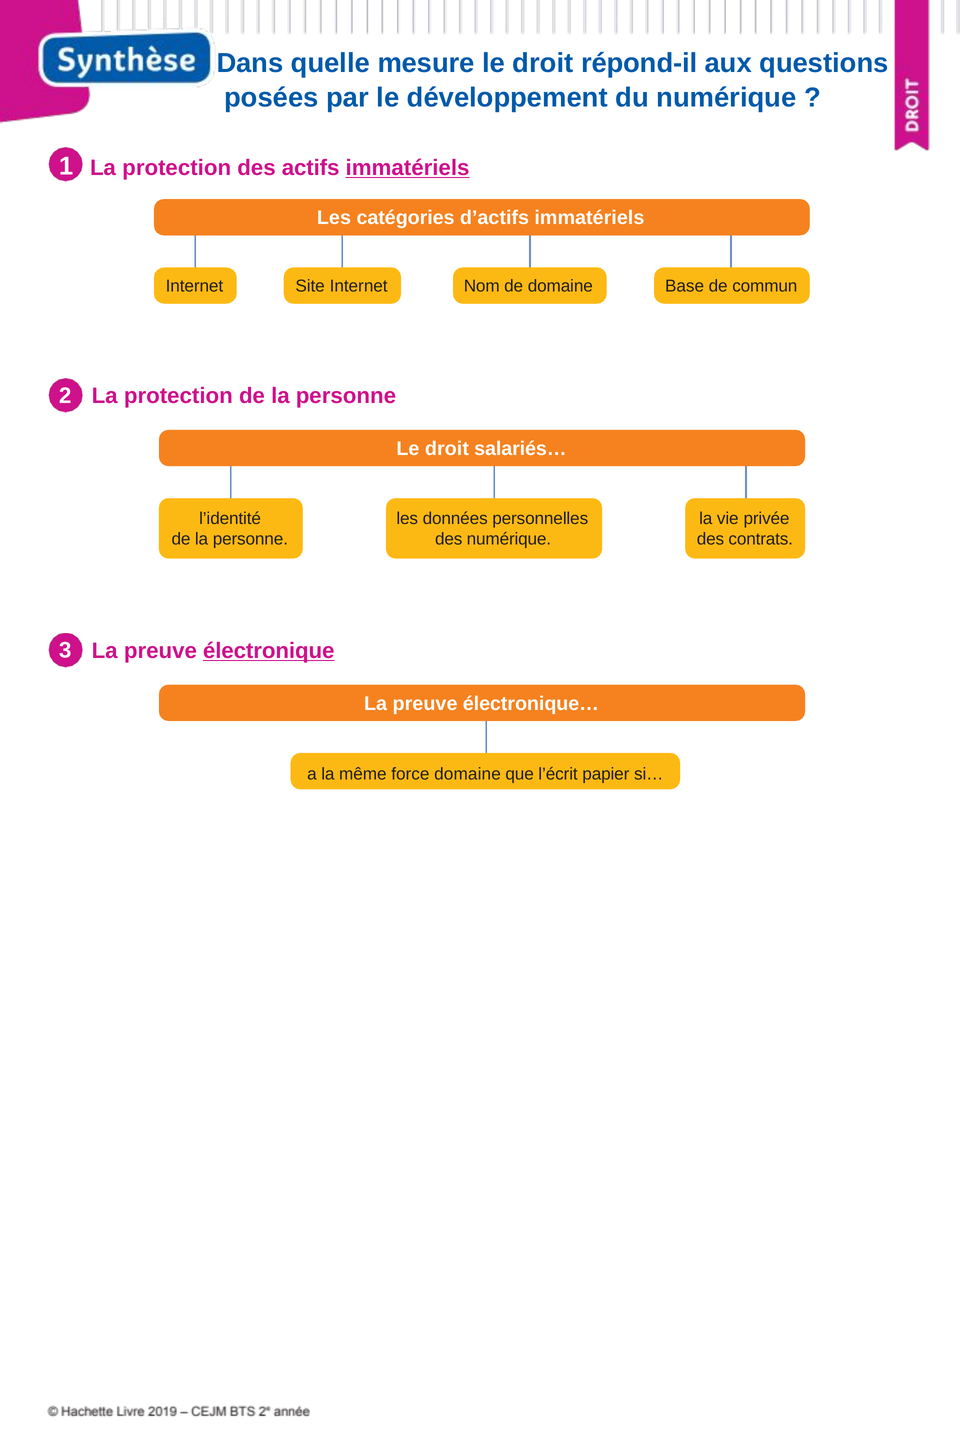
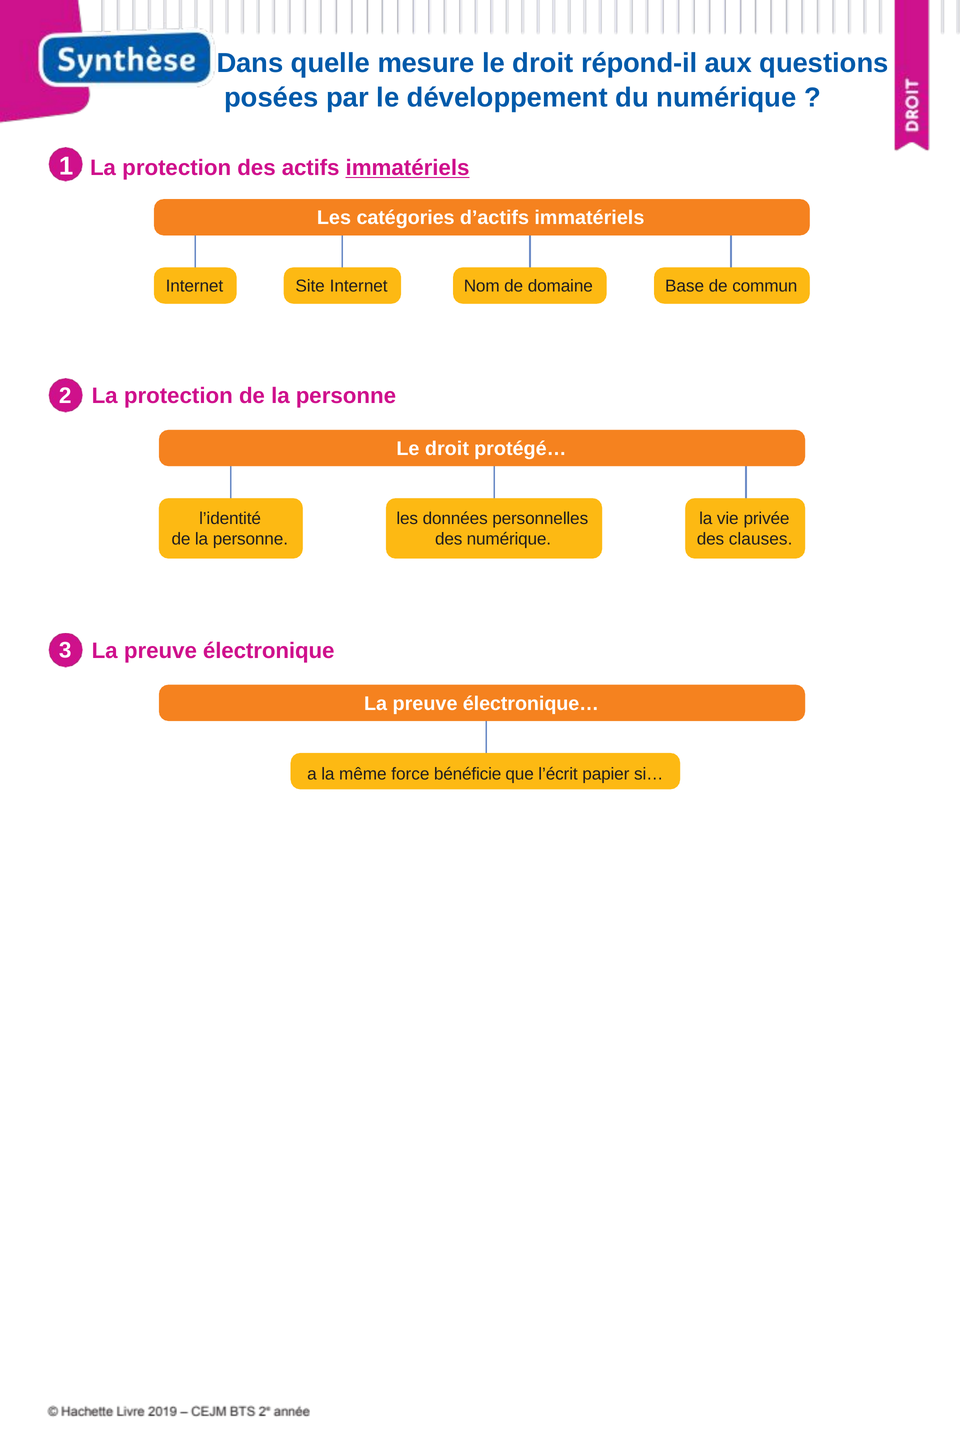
salariés…: salariés… -> protégé…
contrats: contrats -> clauses
électronique underline: present -> none
force domaine: domaine -> bénéficie
